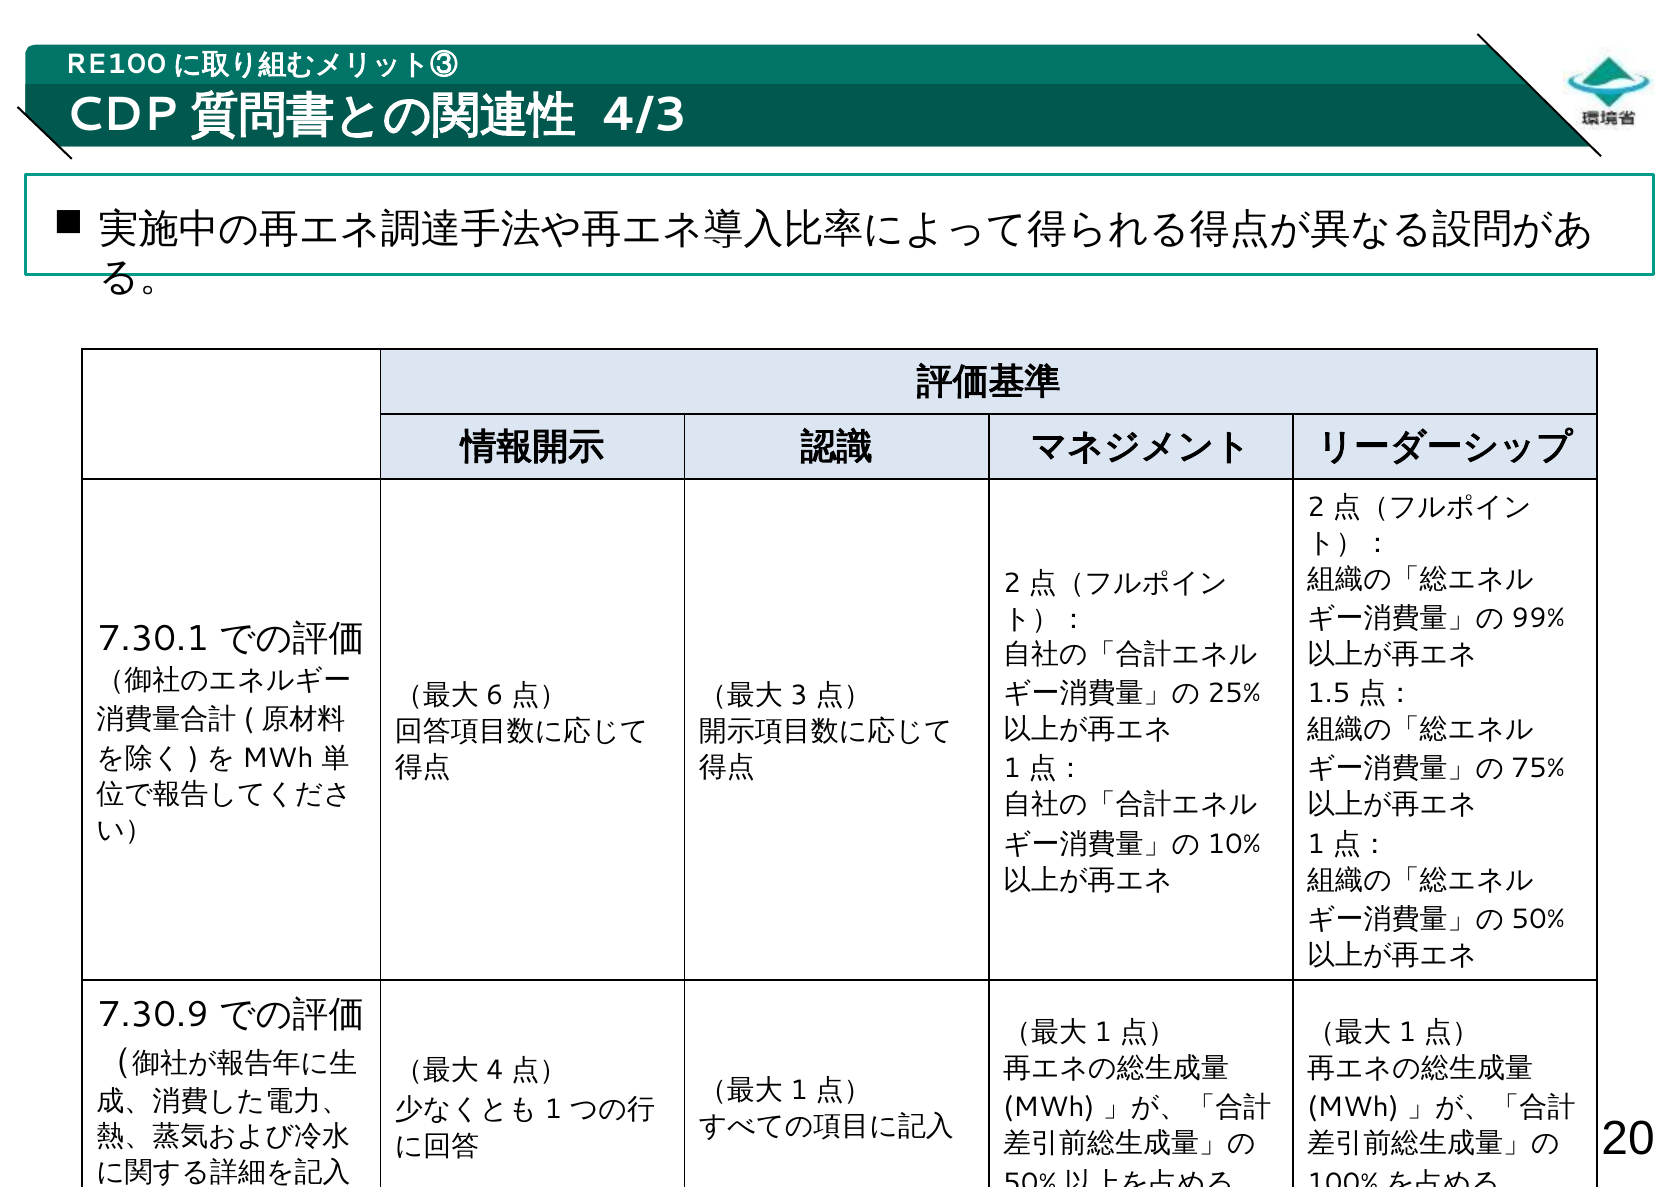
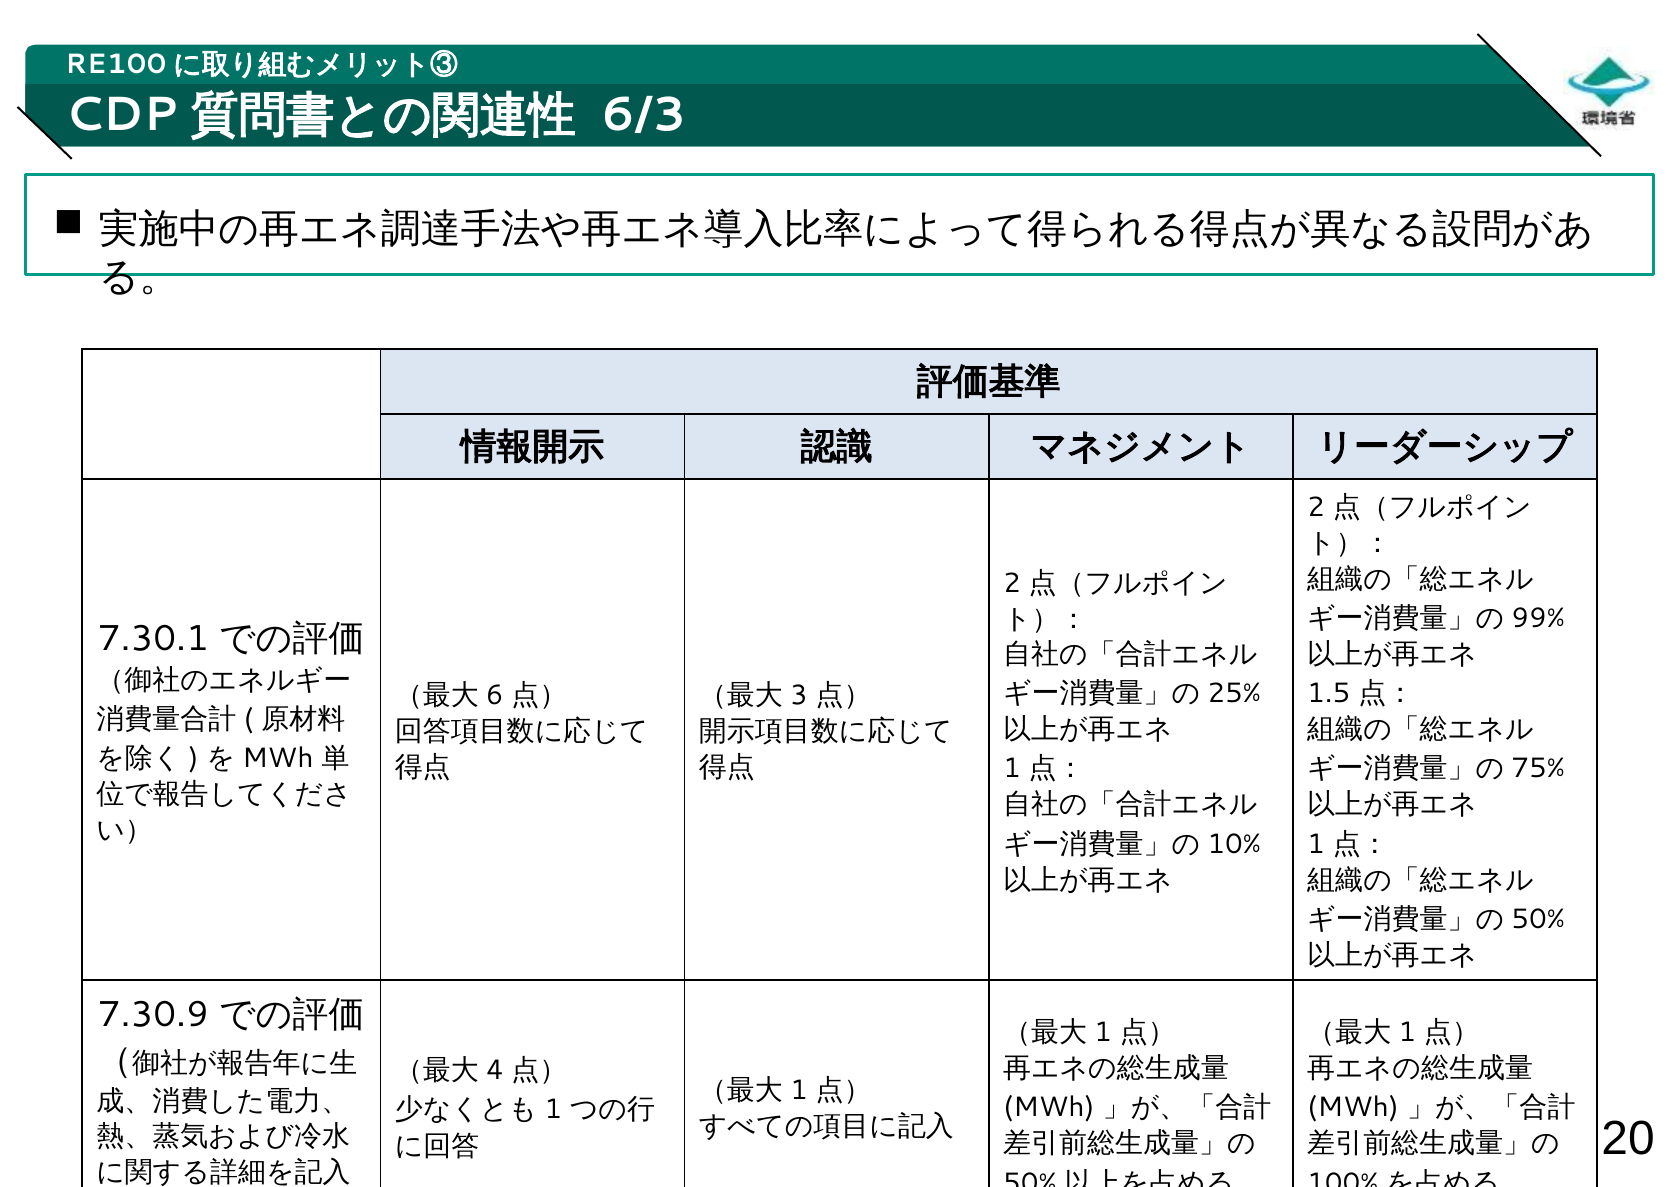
4/3: 4/3 -> 6/3
